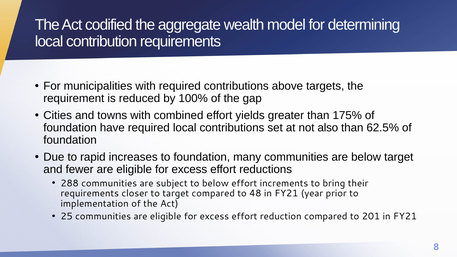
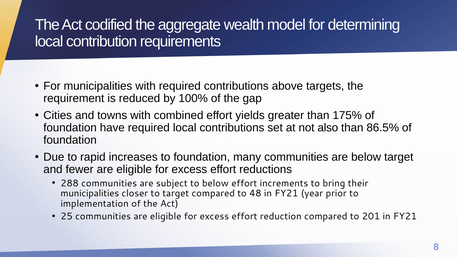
62.5%: 62.5% -> 86.5%
requirements at (90, 194): requirements -> municipalities
